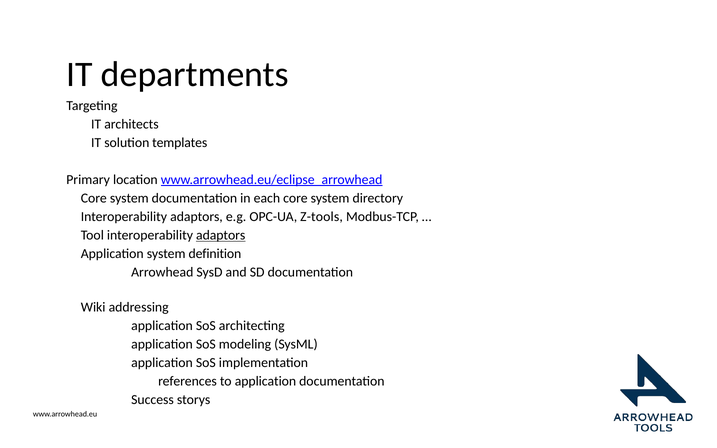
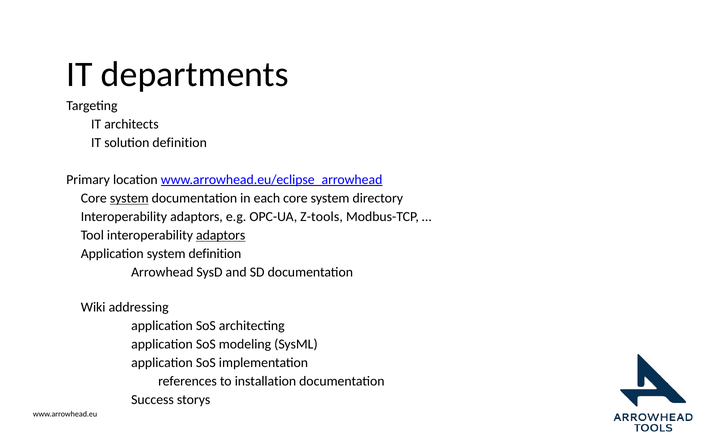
solution templates: templates -> definition
system at (129, 198) underline: none -> present
to application: application -> installation
